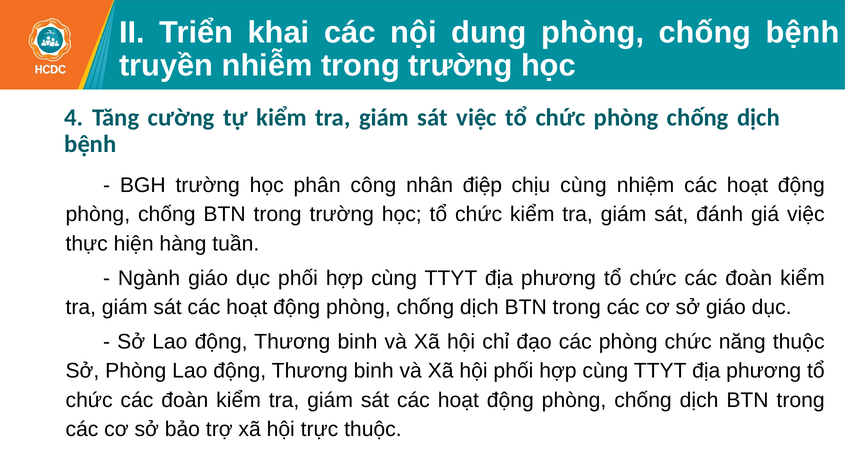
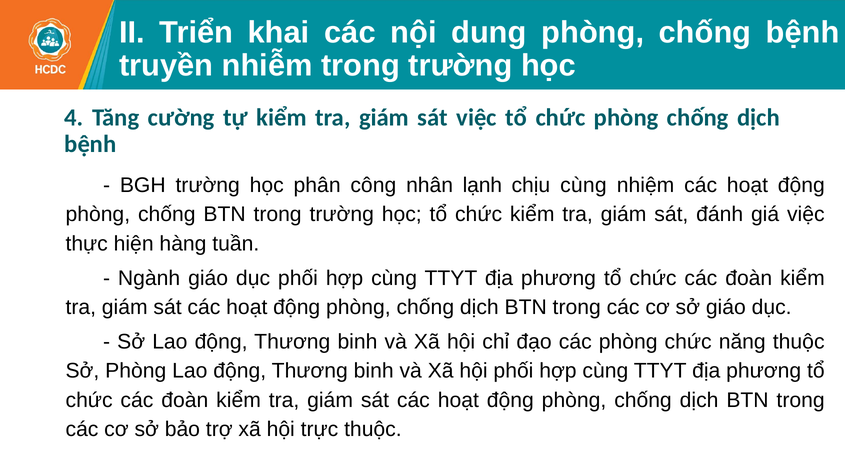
điệp: điệp -> lạnh
